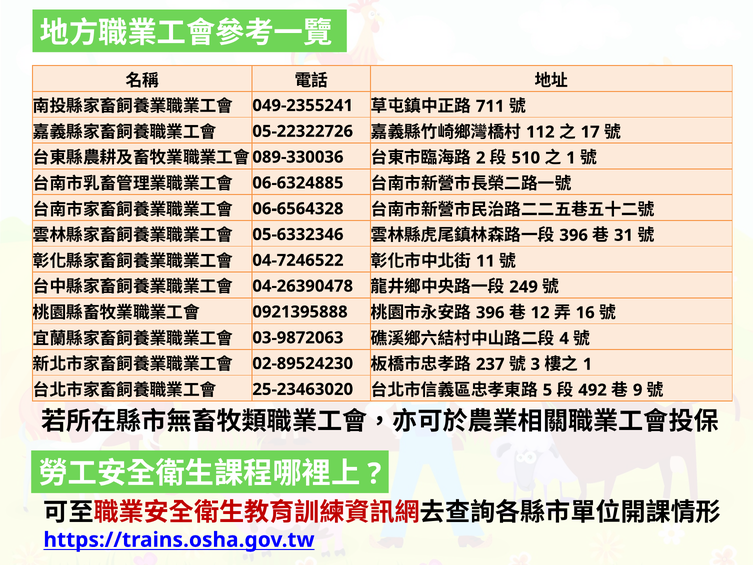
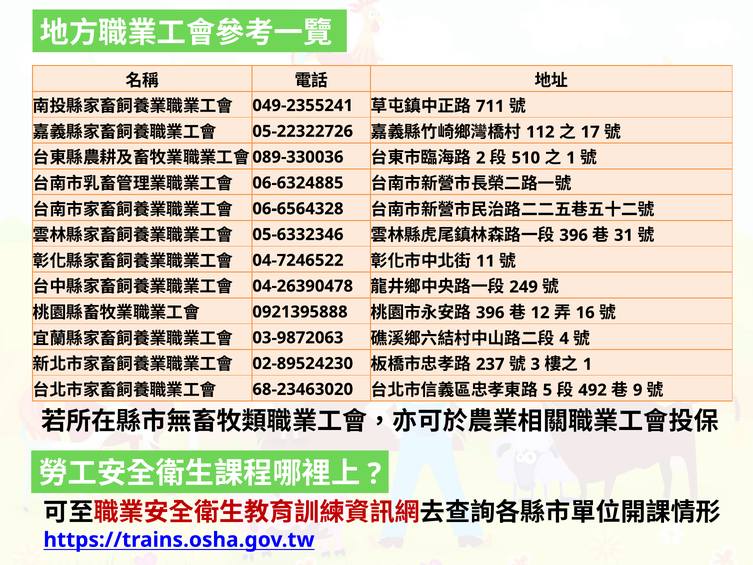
25-23463020: 25-23463020 -> 68-23463020
